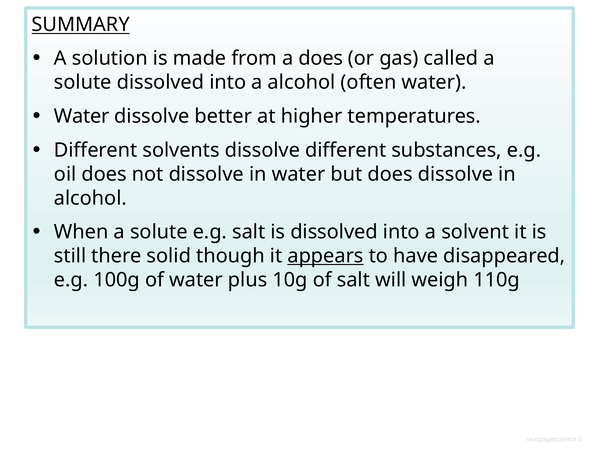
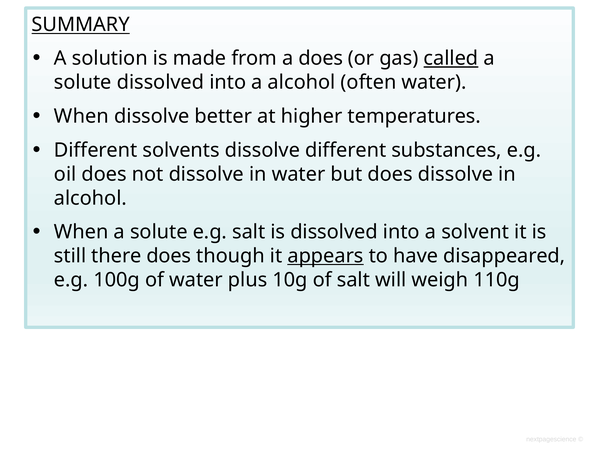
called underline: none -> present
Water at (82, 116): Water -> When
there solid: solid -> does
